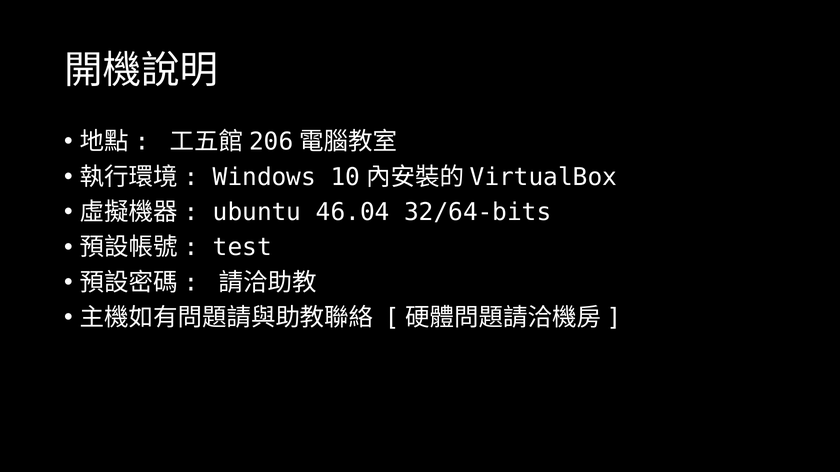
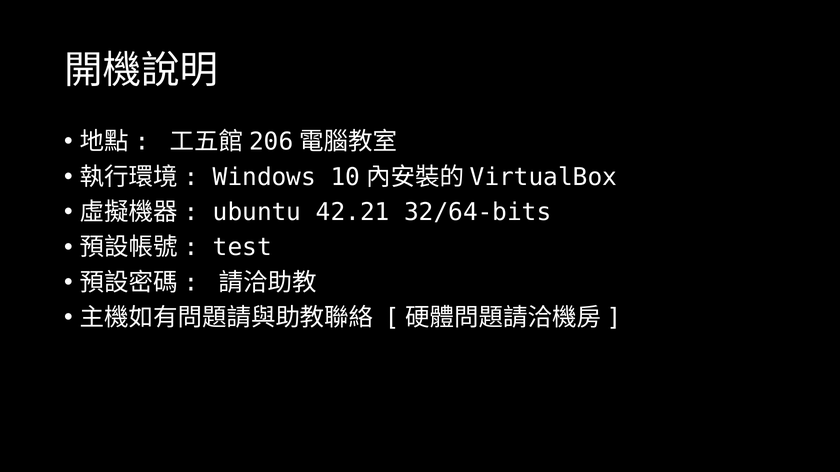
46.04: 46.04 -> 42.21
